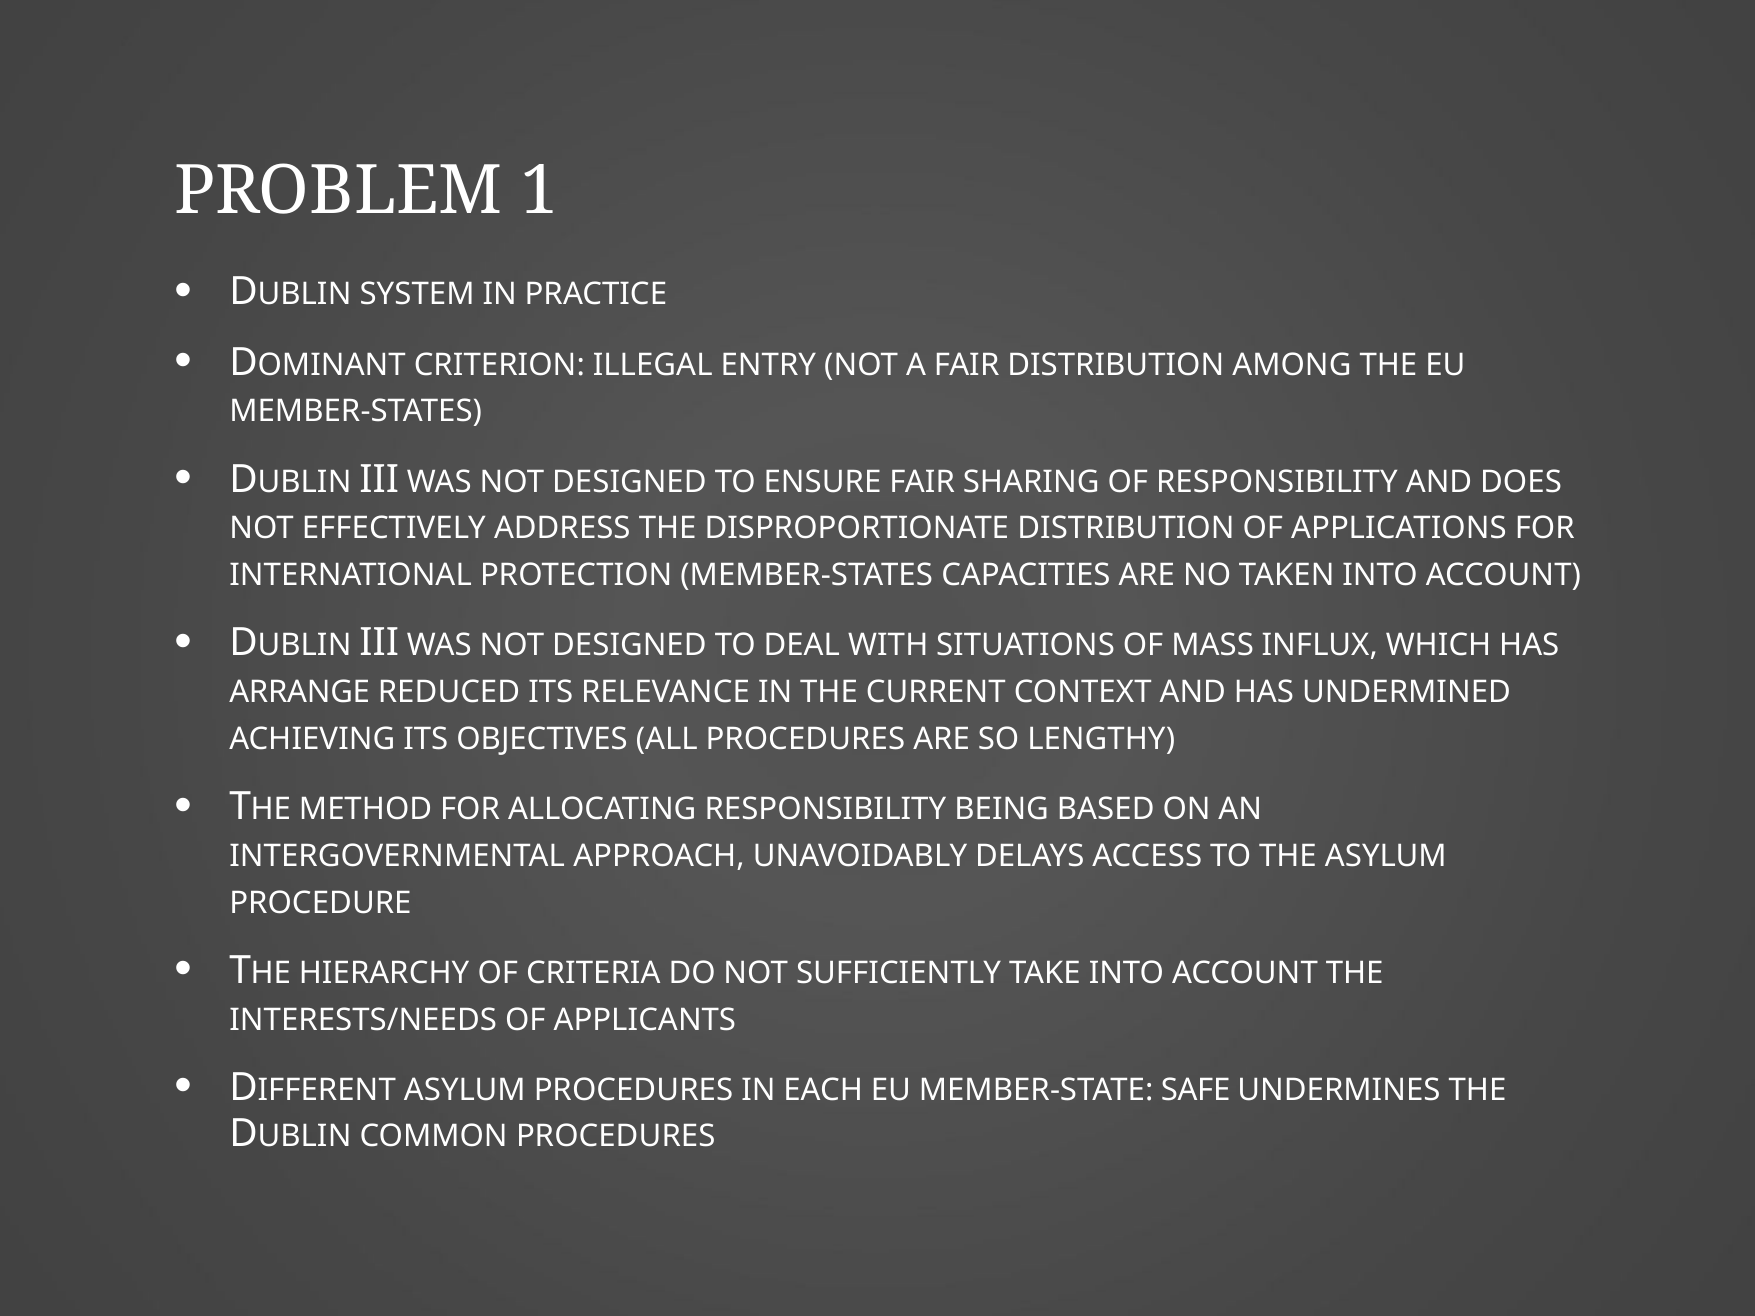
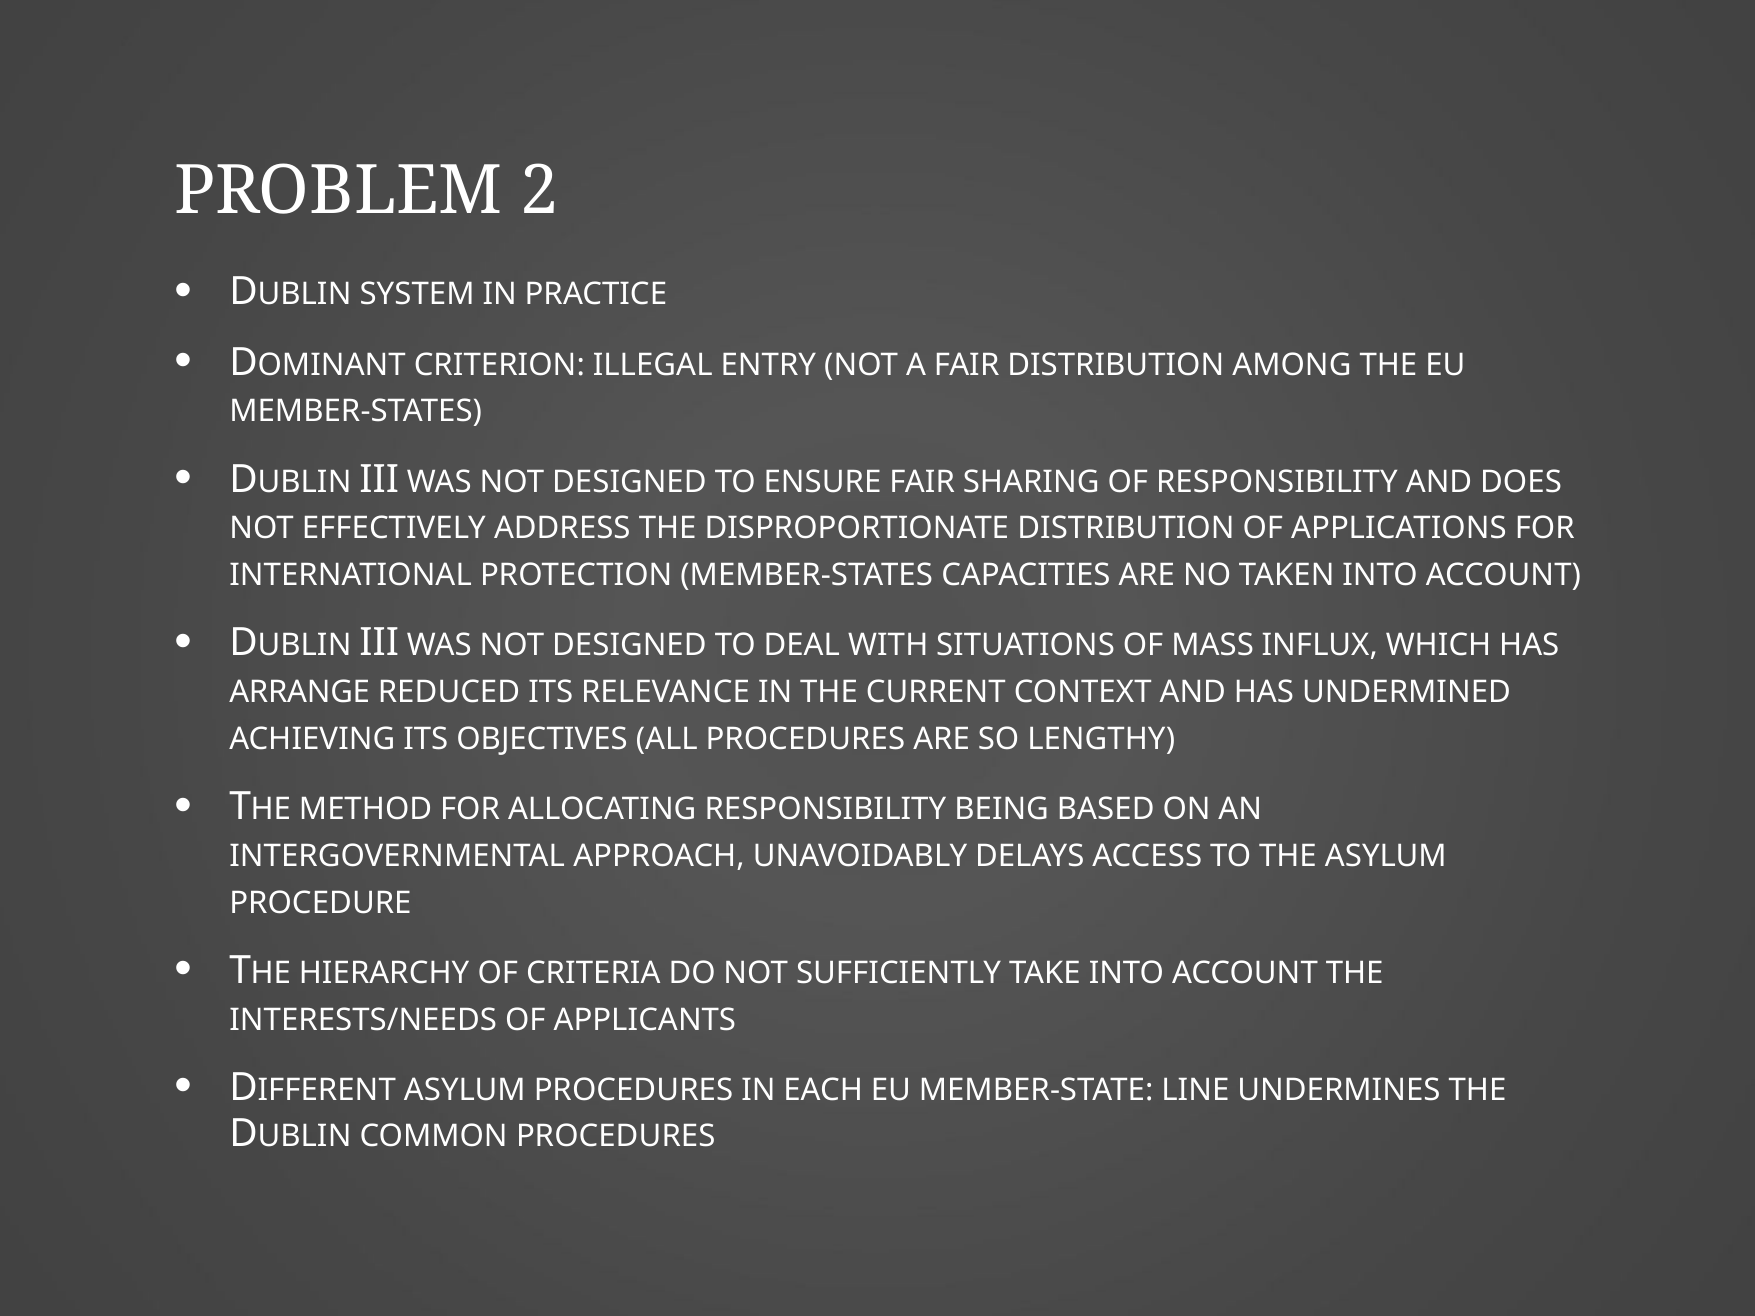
1: 1 -> 2
SAFE: SAFE -> LINE
